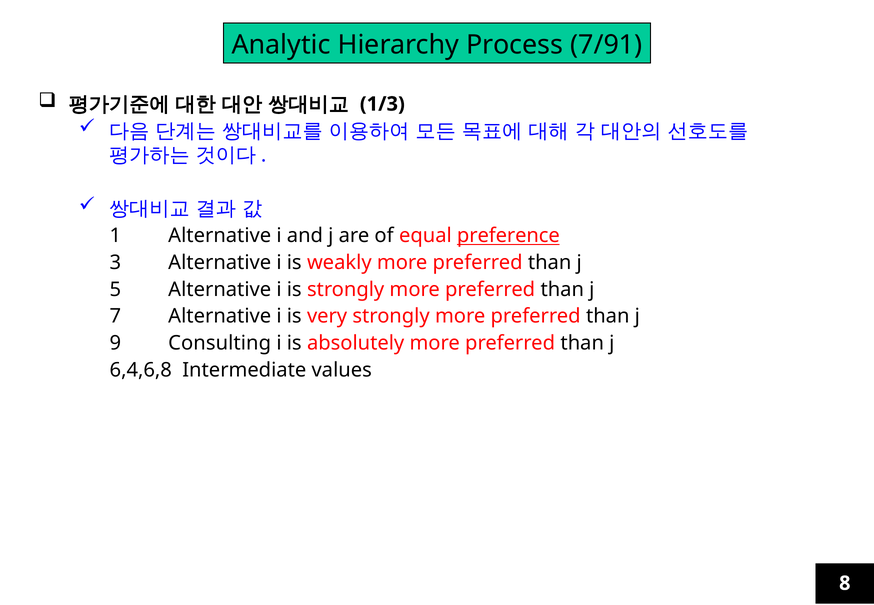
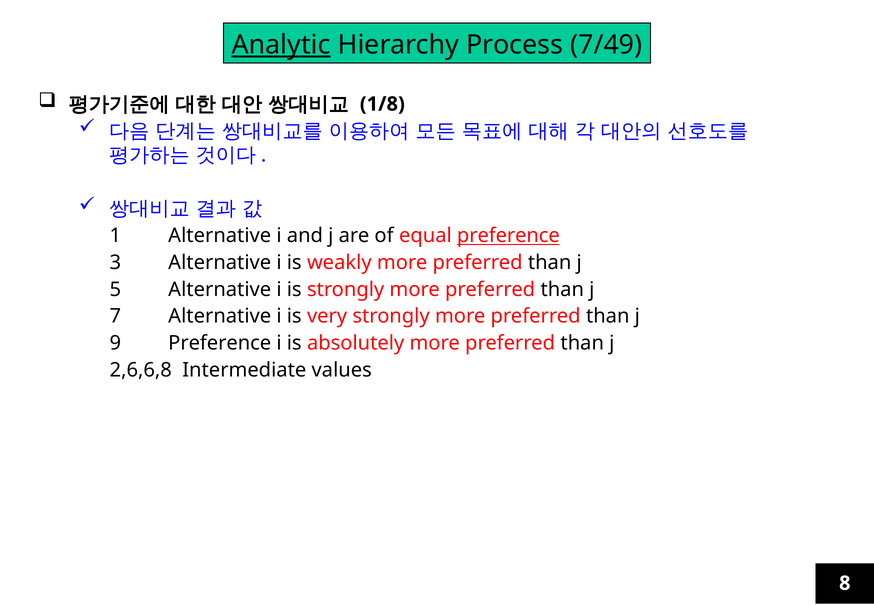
Analytic underline: none -> present
7/91: 7/91 -> 7/49
1/3: 1/3 -> 1/8
9 Consulting: Consulting -> Preference
6,4,6,8: 6,4,6,8 -> 2,6,6,8
